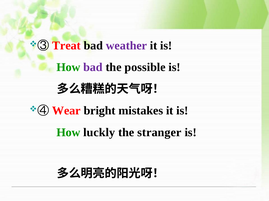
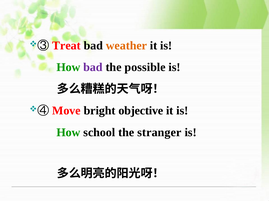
weather colour: purple -> orange
Wear: Wear -> Move
mistakes: mistakes -> objective
luckly: luckly -> school
